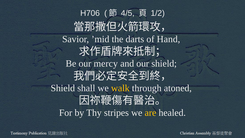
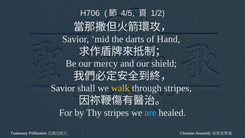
Shield at (63, 88): Shield -> Savior
through atoned: atoned -> stripes
are colour: yellow -> light blue
